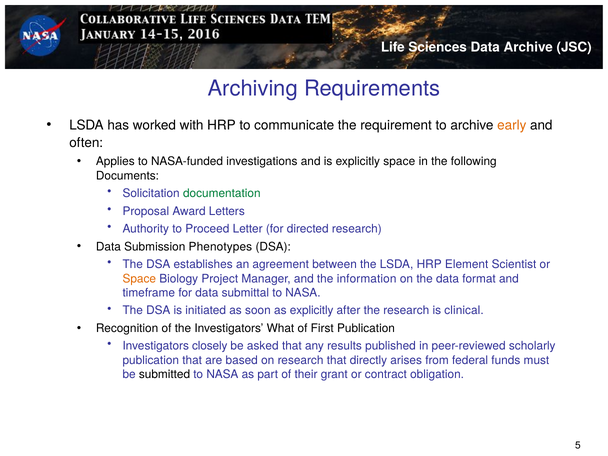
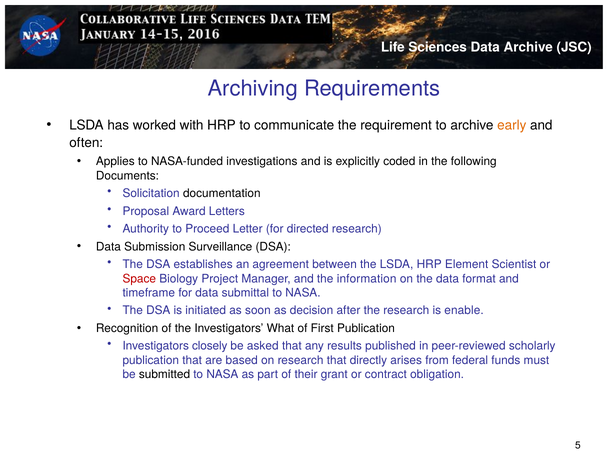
explicitly space: space -> coded
documentation colour: green -> black
Phenotypes: Phenotypes -> Surveillance
Space at (139, 279) colour: orange -> red
as explicitly: explicitly -> decision
clinical: clinical -> enable
